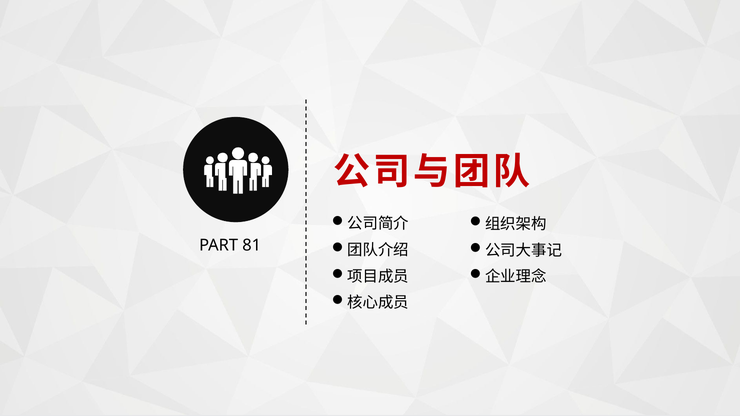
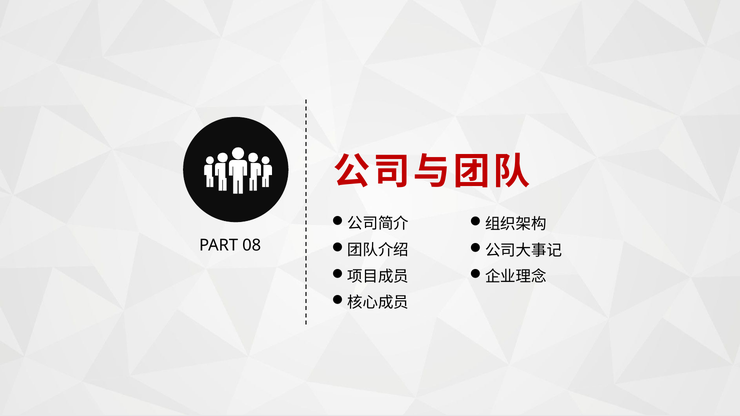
81: 81 -> 08
